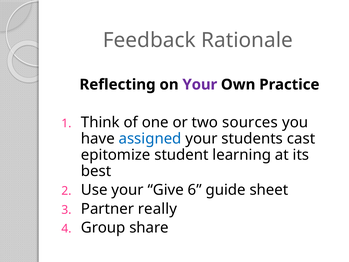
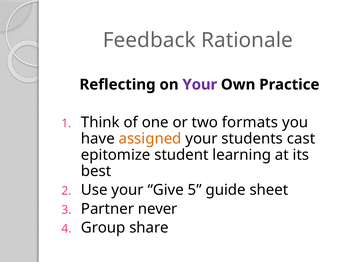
sources: sources -> formats
assigned colour: blue -> orange
6: 6 -> 5
really: really -> never
